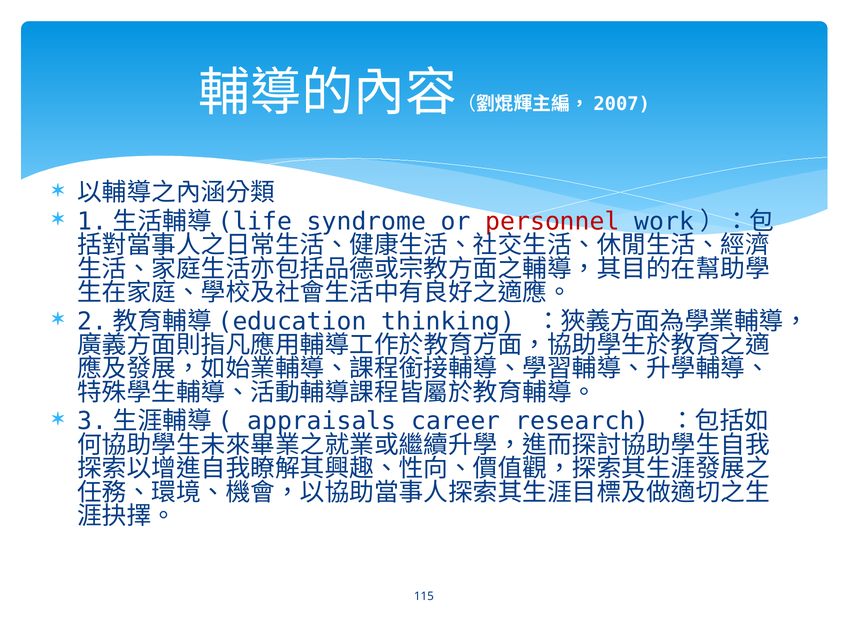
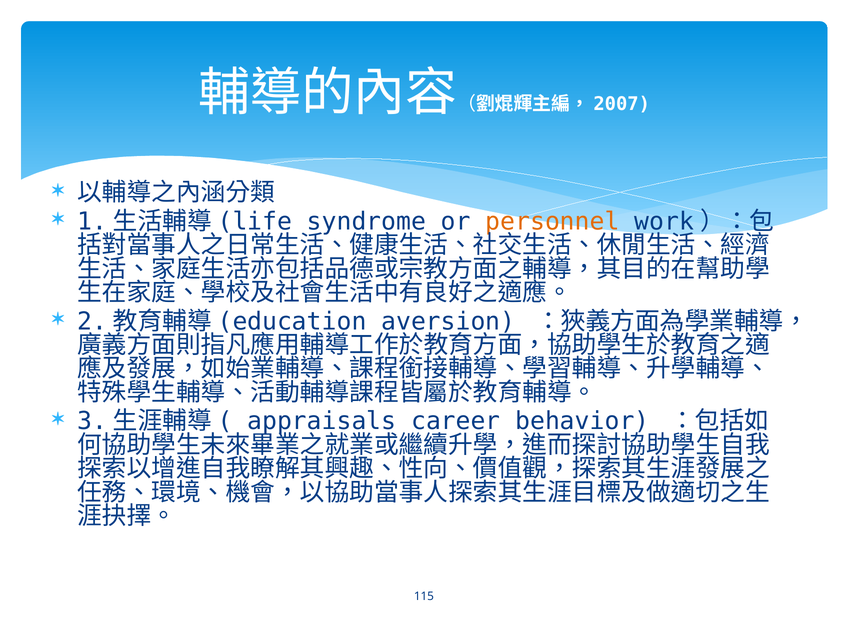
personnel colour: red -> orange
thinking: thinking -> aversion
research: research -> behavior
